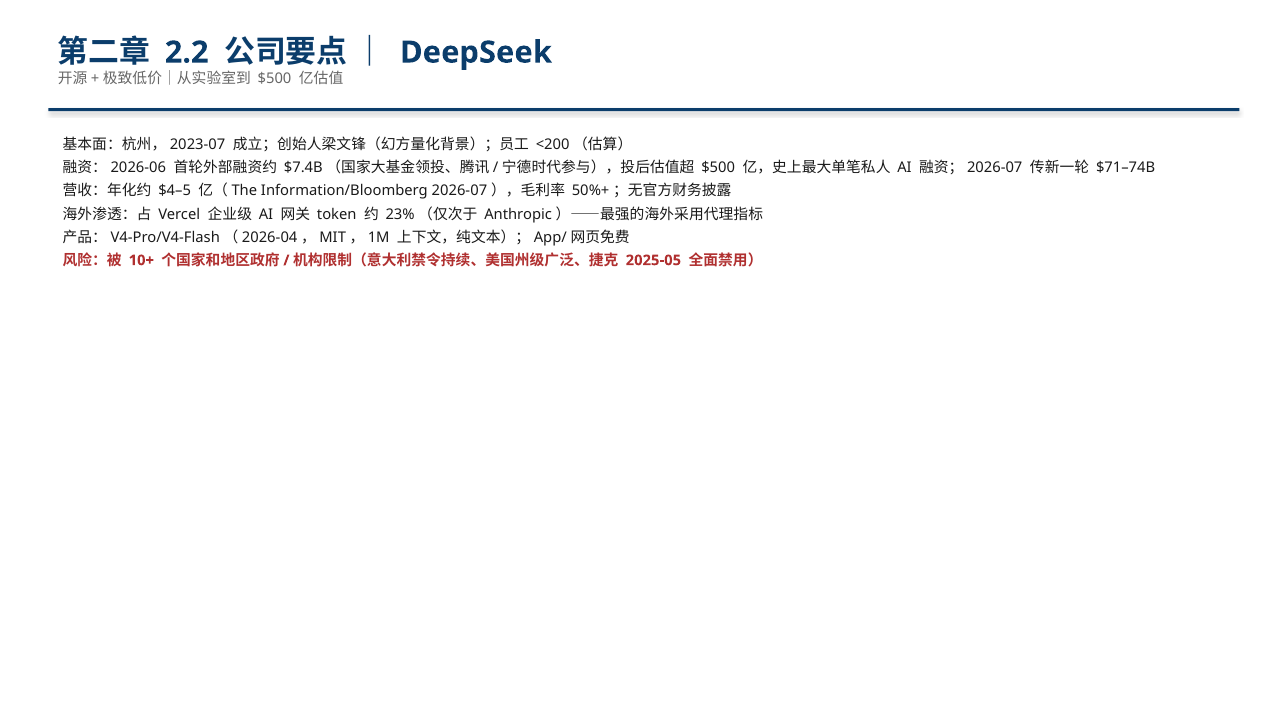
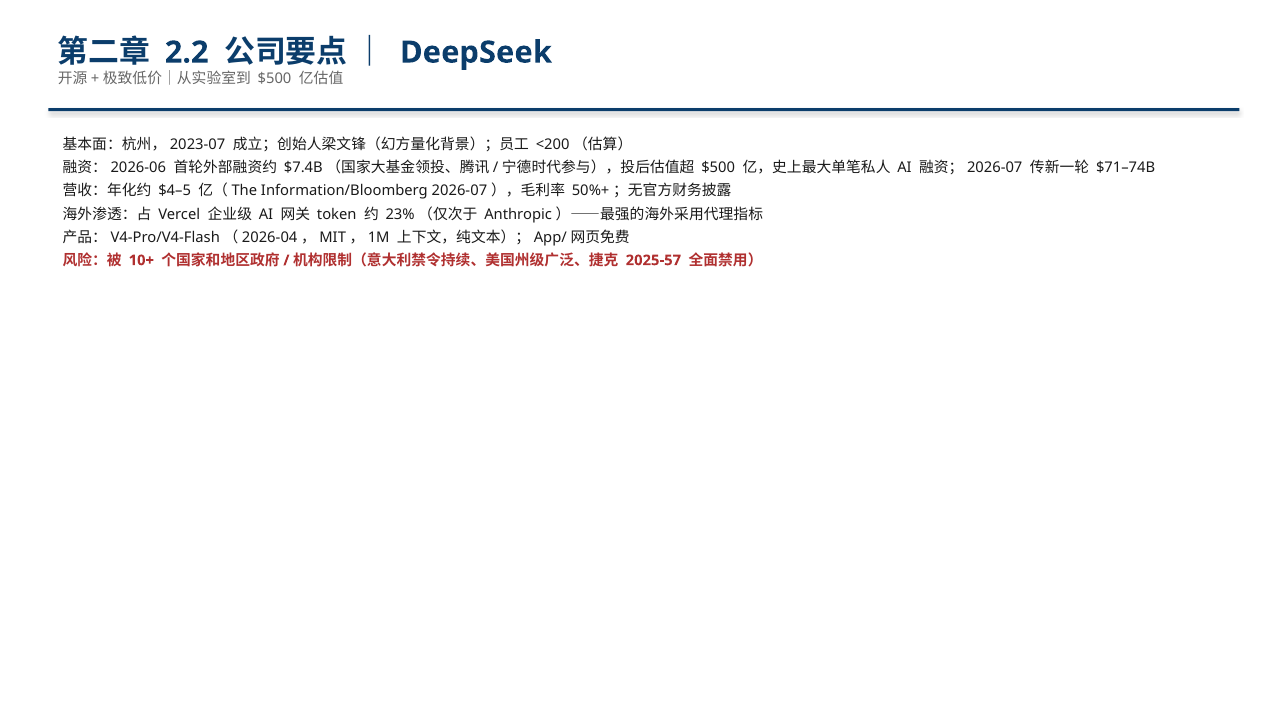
2025-05: 2025-05 -> 2025-57
